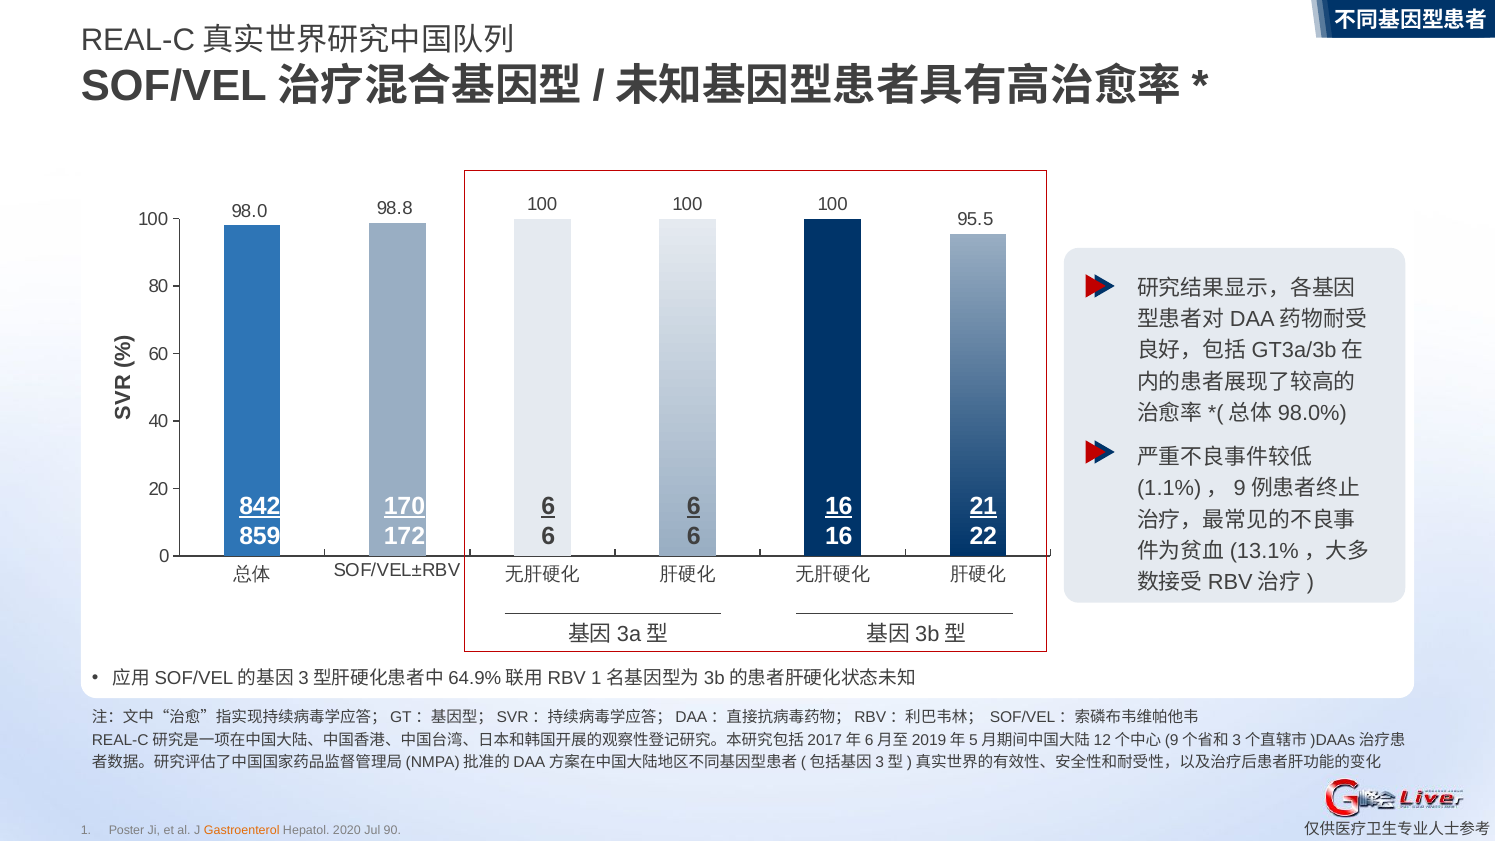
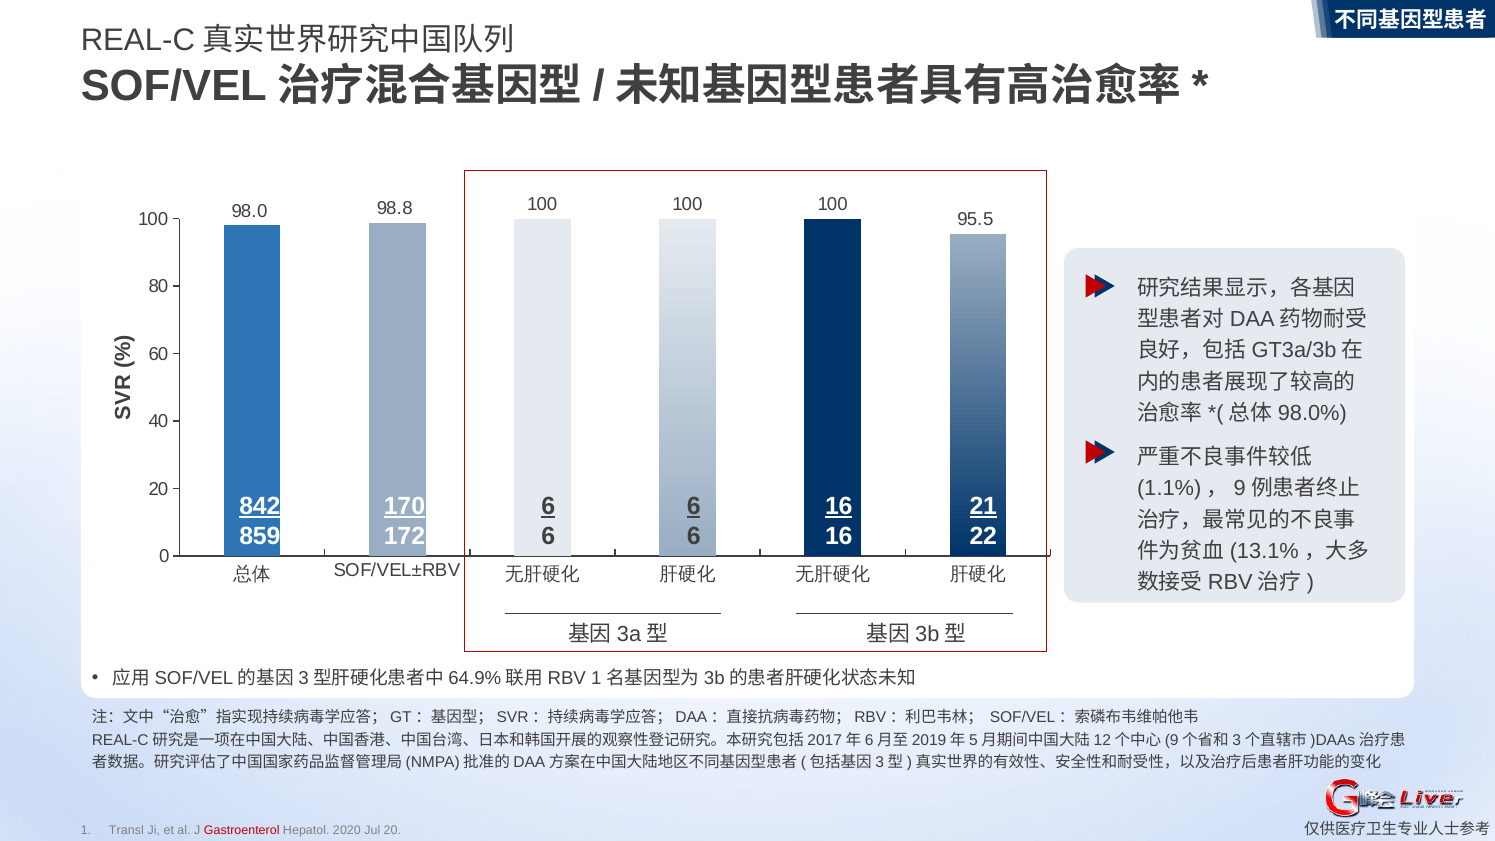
Poster: Poster -> Transl
Gastroenterol colour: orange -> red
Jul 90: 90 -> 20
